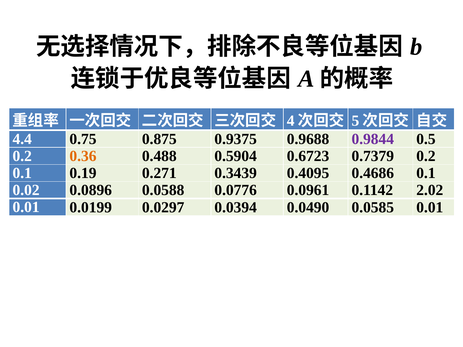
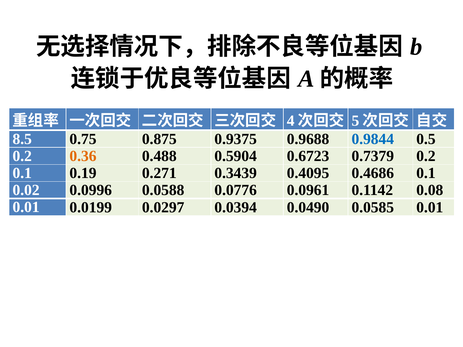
4.4: 4.4 -> 8.5
0.9844 colour: purple -> blue
0.0896: 0.0896 -> 0.0996
2.02: 2.02 -> 0.08
